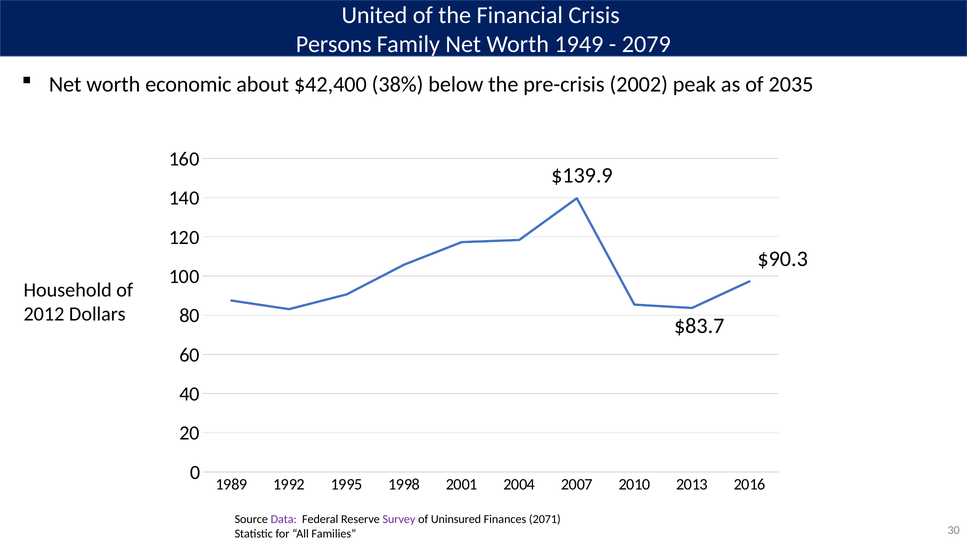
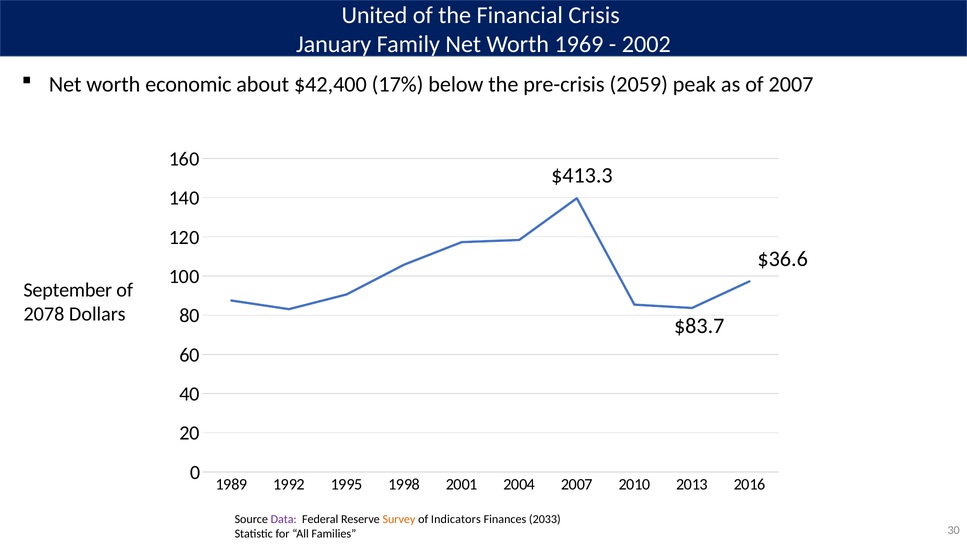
Persons: Persons -> January
1949: 1949 -> 1969
2079: 2079 -> 2002
38%: 38% -> 17%
2002: 2002 -> 2059
of 2035: 2035 -> 2007
$139.9: $139.9 -> $413.3
$90.3: $90.3 -> $36.6
Household: Household -> September
2012: 2012 -> 2078
Survey colour: purple -> orange
Uninsured: Uninsured -> Indicators
2071: 2071 -> 2033
